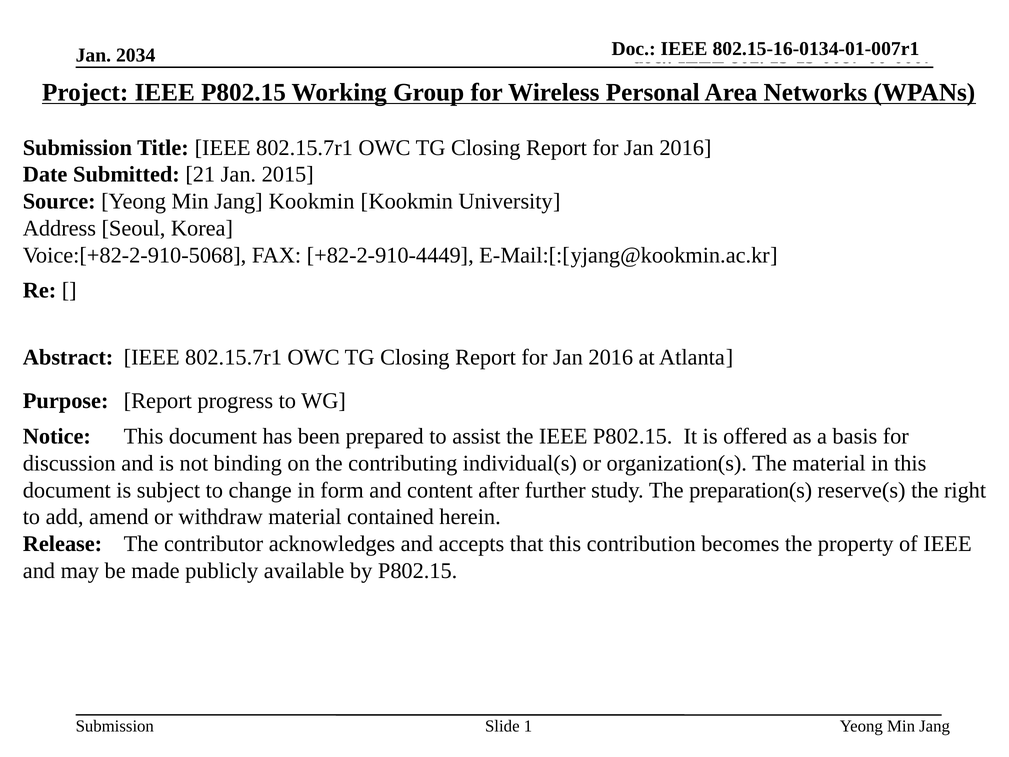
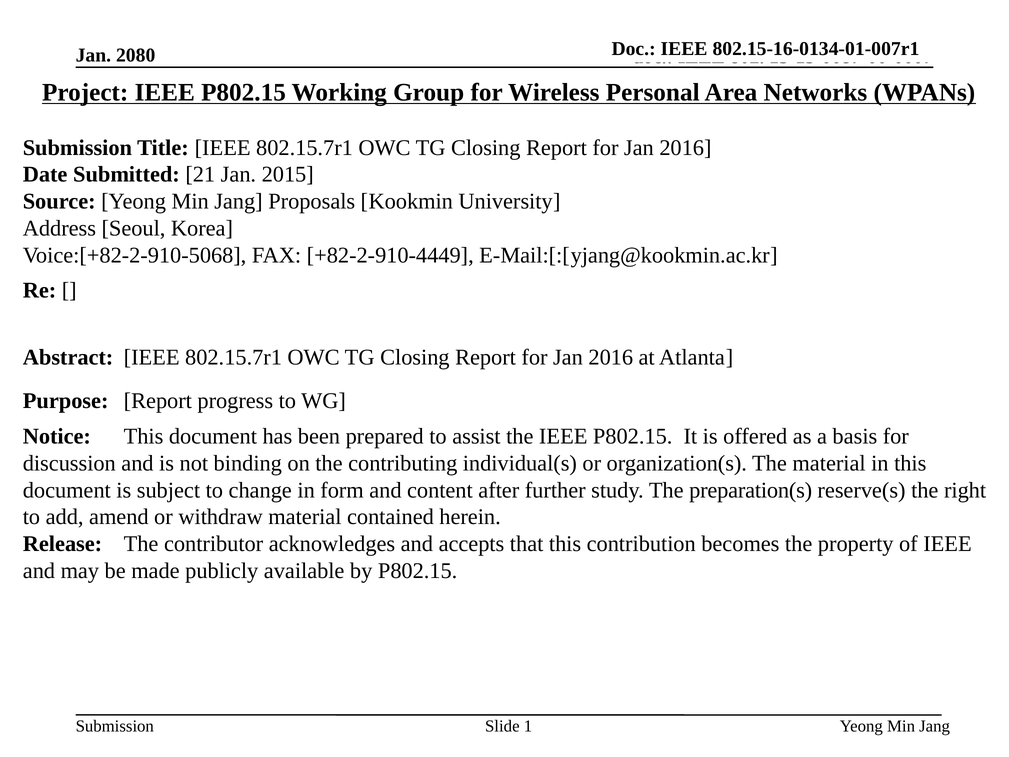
2034: 2034 -> 2080
Jang Kookmin: Kookmin -> Proposals
